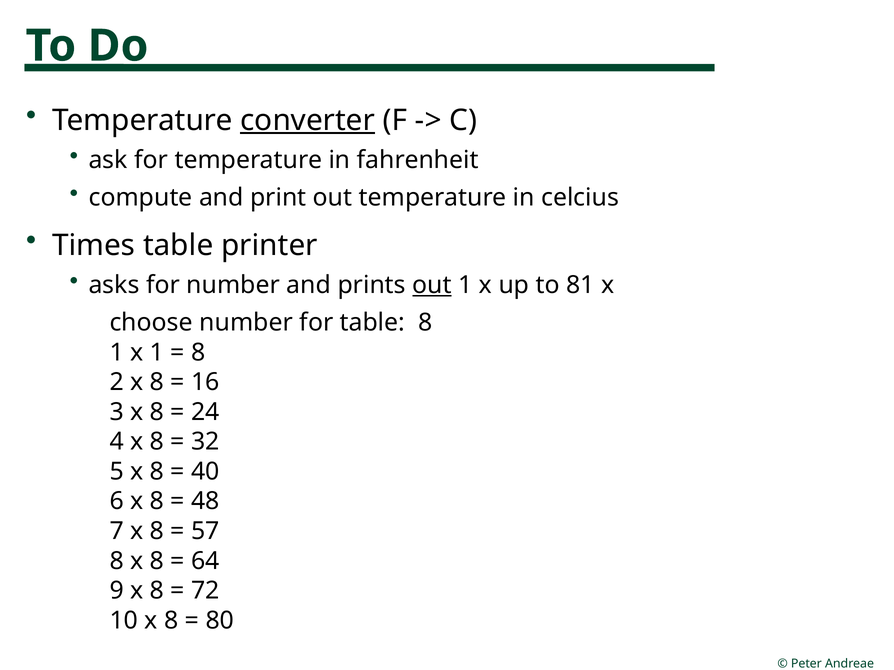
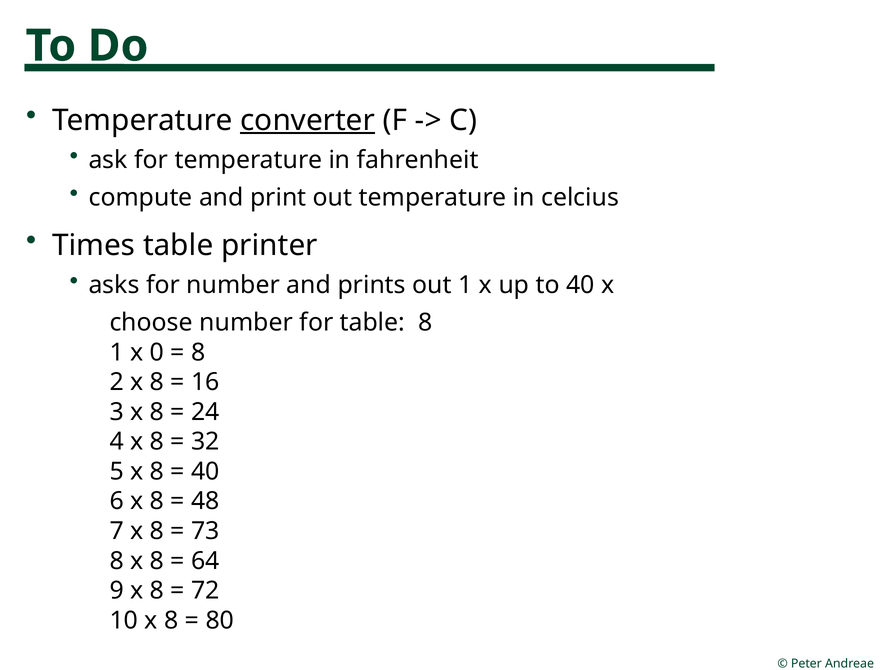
out at (432, 286) underline: present -> none
to 81: 81 -> 40
x 1: 1 -> 0
57: 57 -> 73
